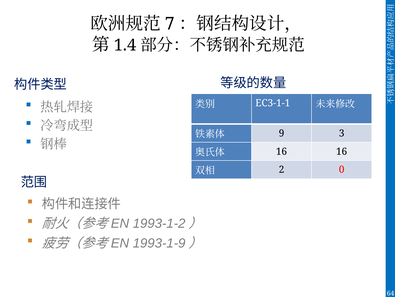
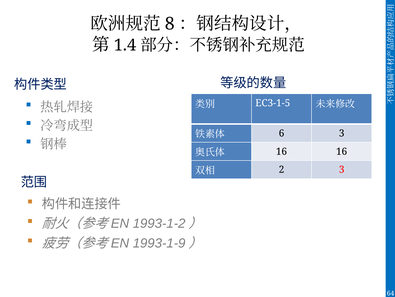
7: 7 -> 8
EC3-1-1: EC3-1-1 -> EC3-1-5
9: 9 -> 6
2 0: 0 -> 3
